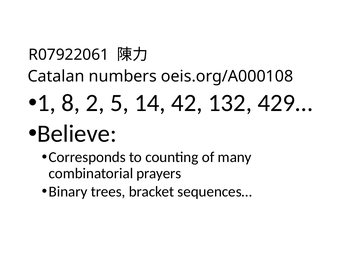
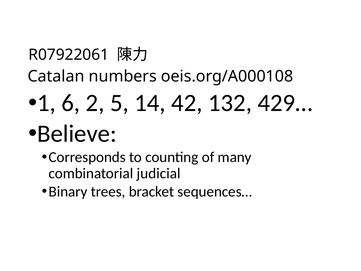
8: 8 -> 6
prayers: prayers -> judicial
